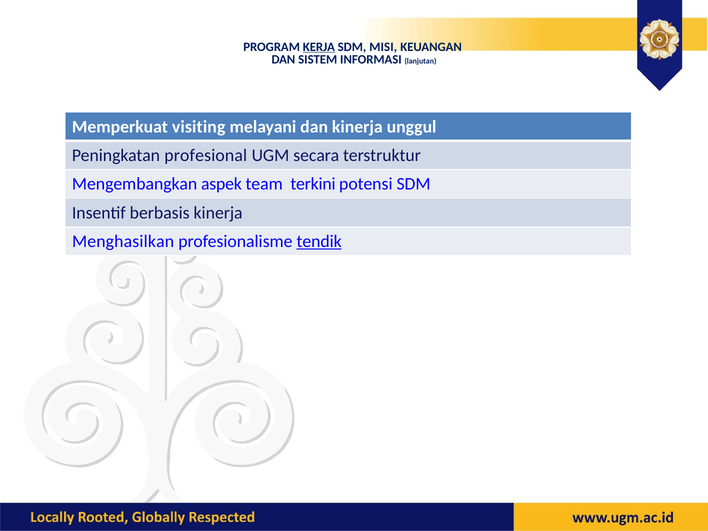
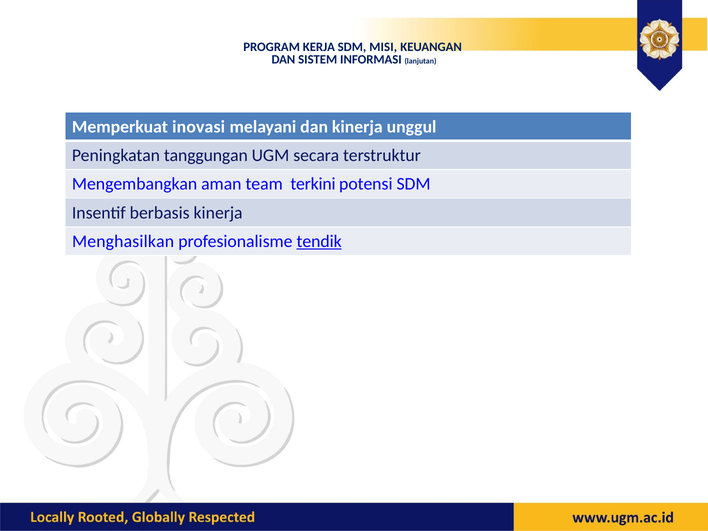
KERJA underline: present -> none
visiting: visiting -> inovasi
profesional: profesional -> tanggungan
aspek: aspek -> aman
